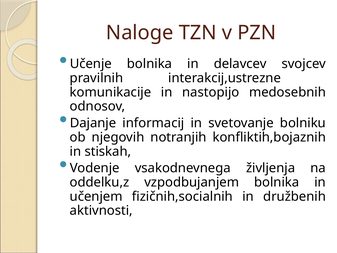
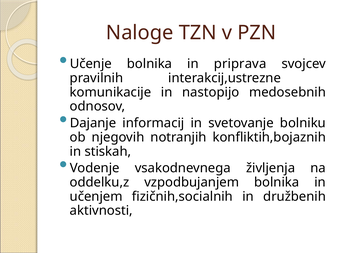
delavcev: delavcev -> priprava
